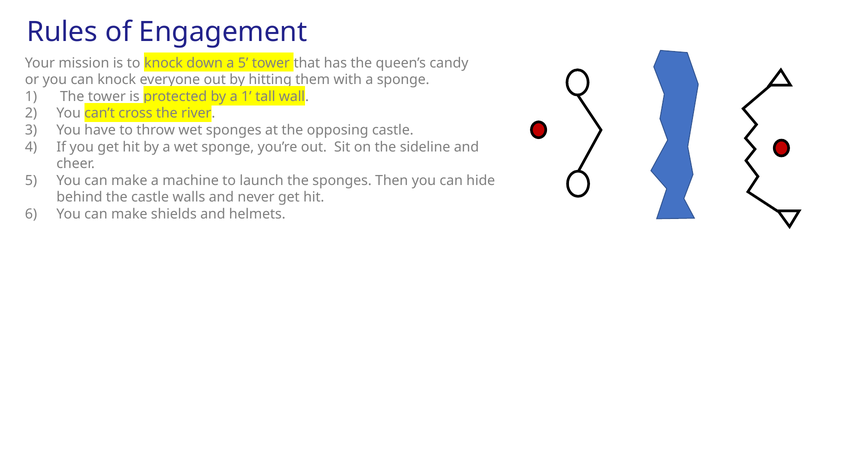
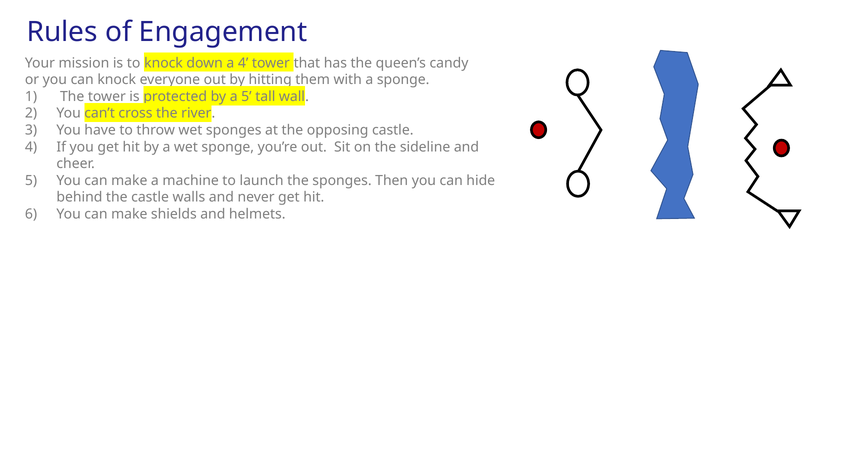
a 5: 5 -> 4
a 1: 1 -> 5
